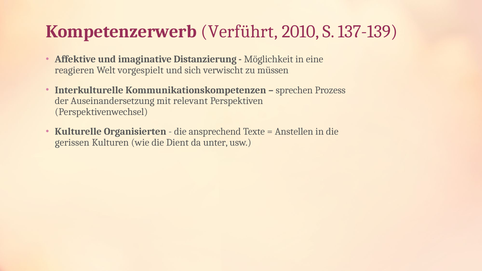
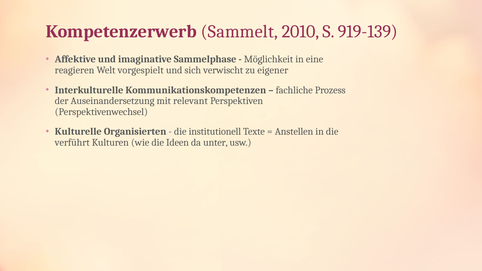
Verführt: Verführt -> Sammelt
137-139: 137-139 -> 919-139
Distanzierung: Distanzierung -> Sammelphase
müssen: müssen -> eigener
sprechen: sprechen -> fachliche
ansprechend: ansprechend -> institutionell
gerissen: gerissen -> verführt
Dient: Dient -> Ideen
